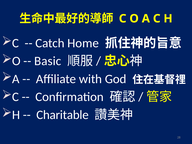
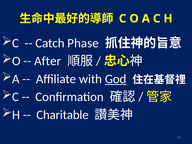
Home: Home -> Phase
Basic: Basic -> After
God underline: none -> present
